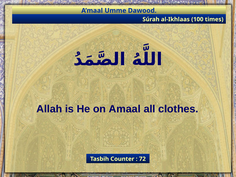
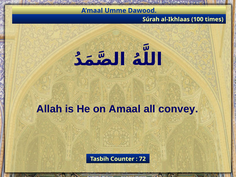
clothes: clothes -> convey
